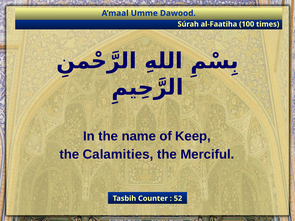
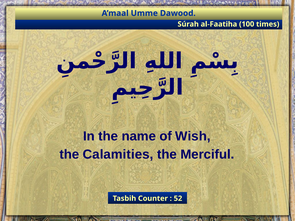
Keep: Keep -> Wish
